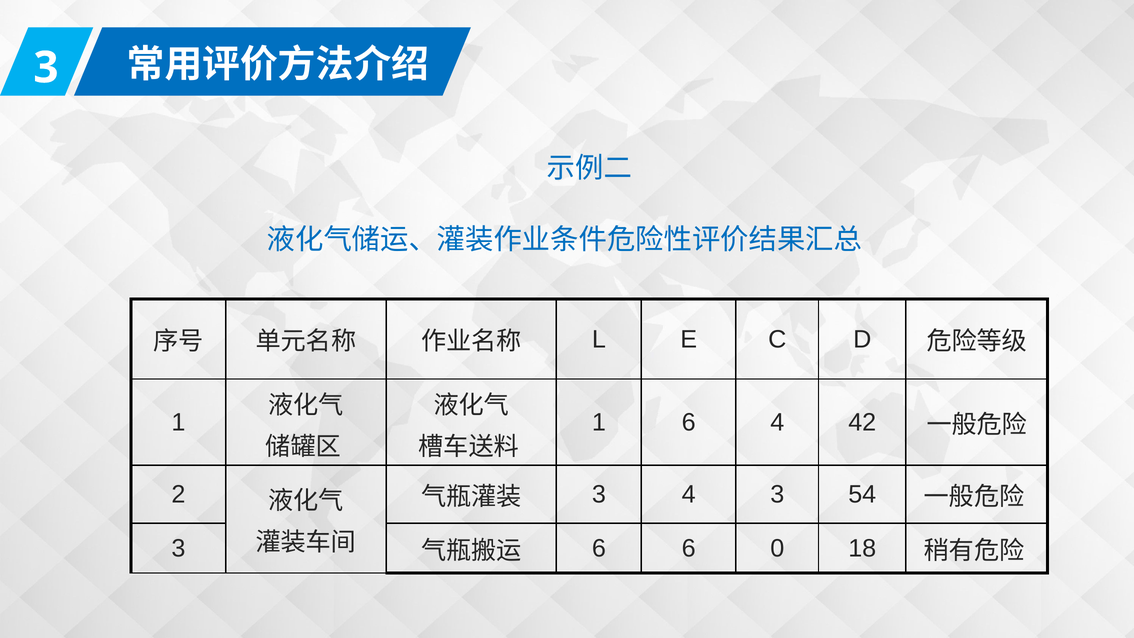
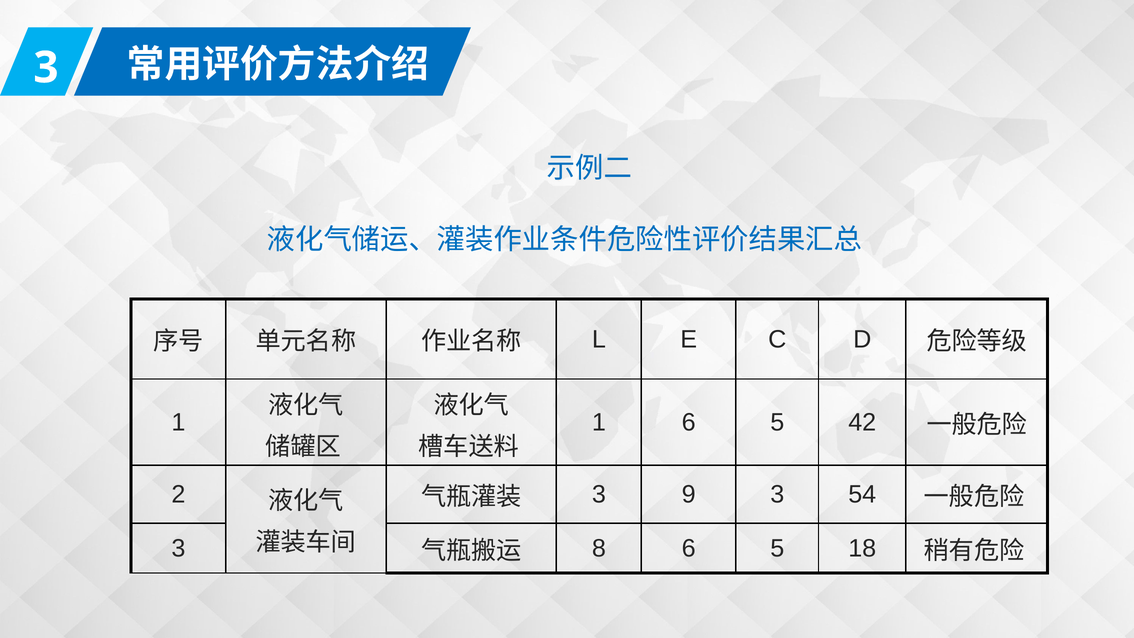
1 6 4: 4 -> 5
3 4: 4 -> 9
6 at (599, 548): 6 -> 8
0 at (777, 548): 0 -> 5
